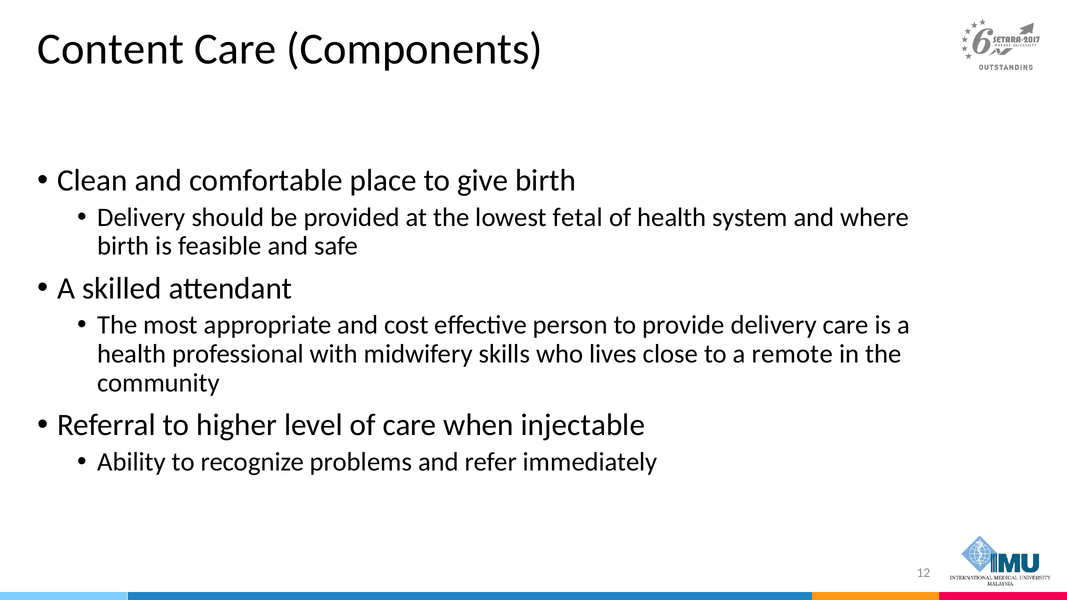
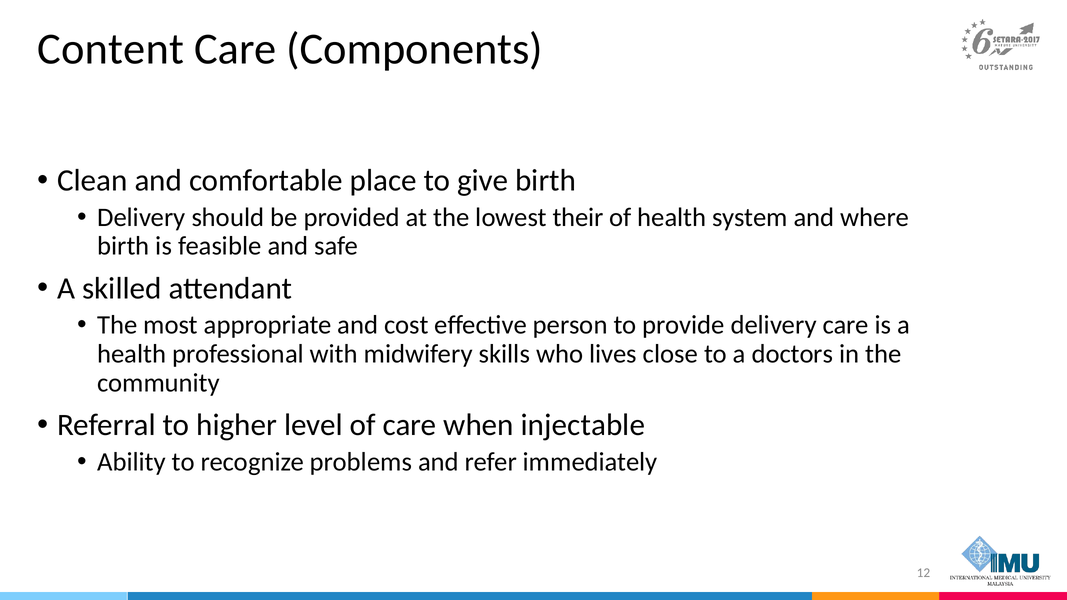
fetal: fetal -> their
remote: remote -> doctors
